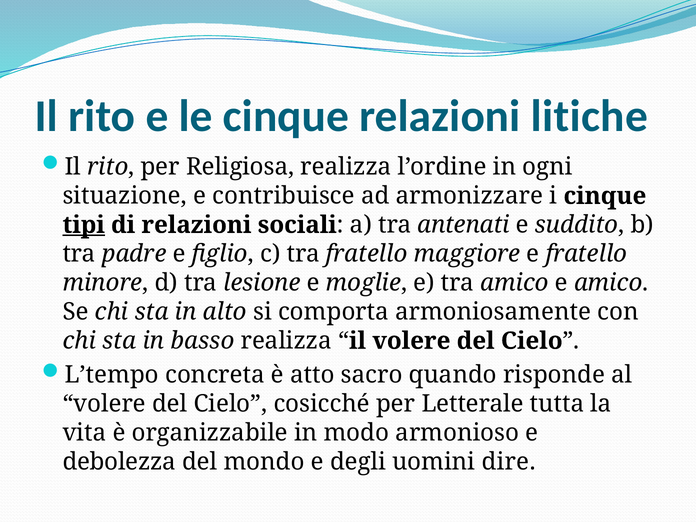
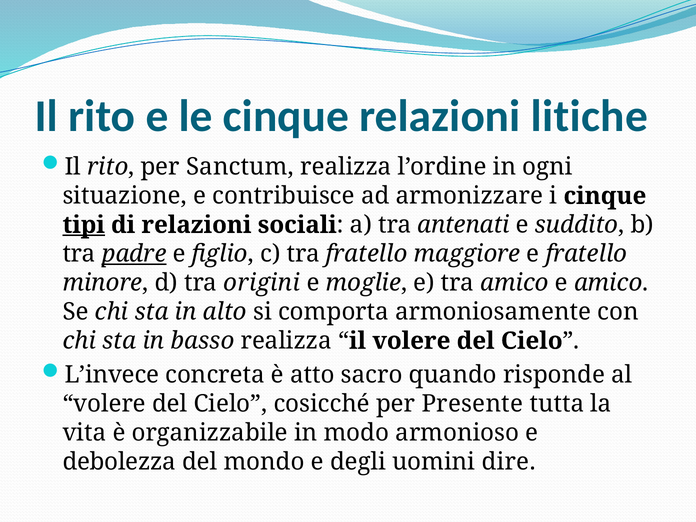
Religiosa: Religiosa -> Sanctum
padre underline: none -> present
lesione: lesione -> origini
L’tempo: L’tempo -> L’invece
Letterale: Letterale -> Presente
